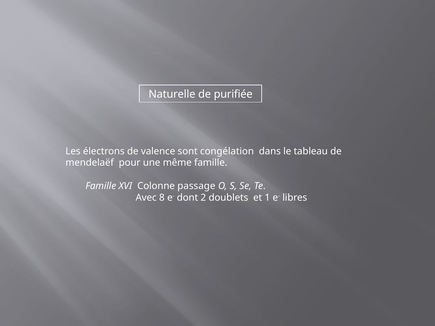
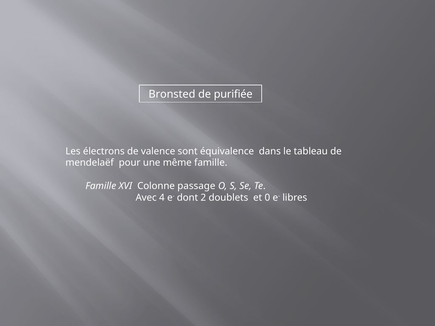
Naturelle: Naturelle -> Bronsted
congélation: congélation -> équivalence
8: 8 -> 4
1: 1 -> 0
